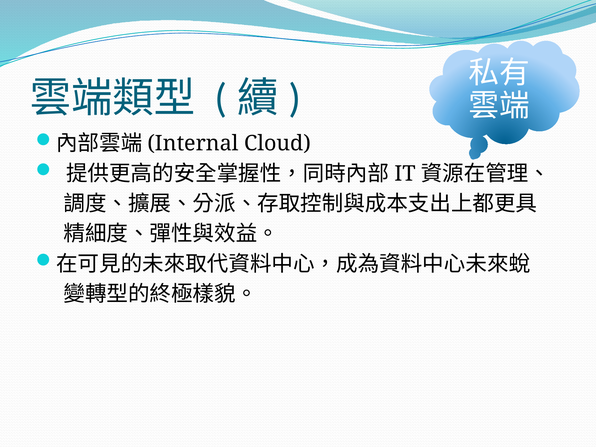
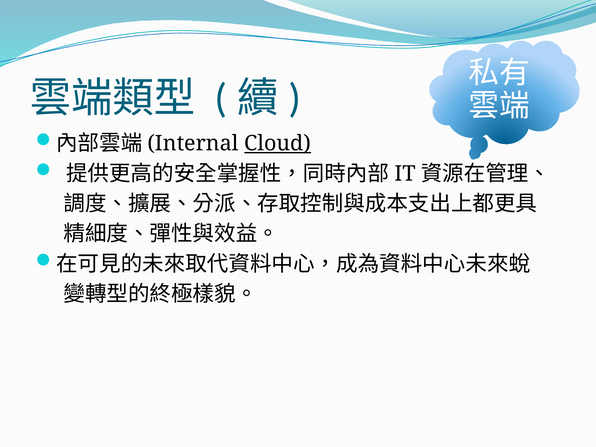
Cloud underline: none -> present
